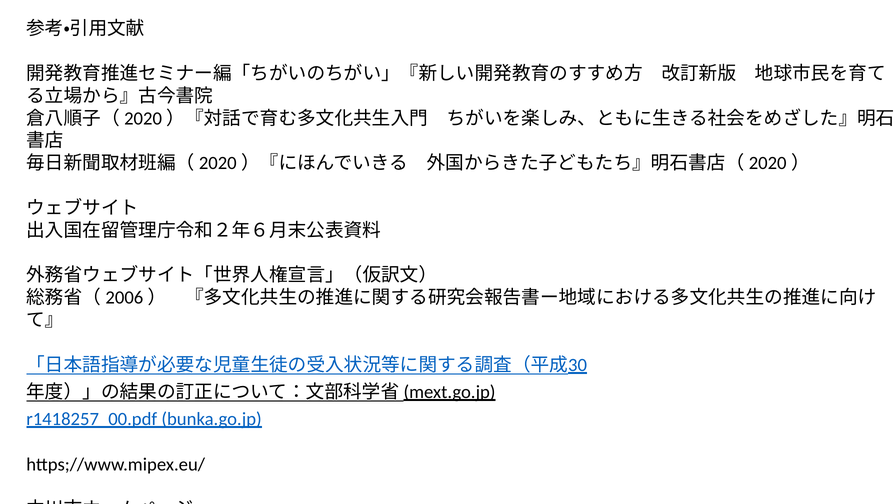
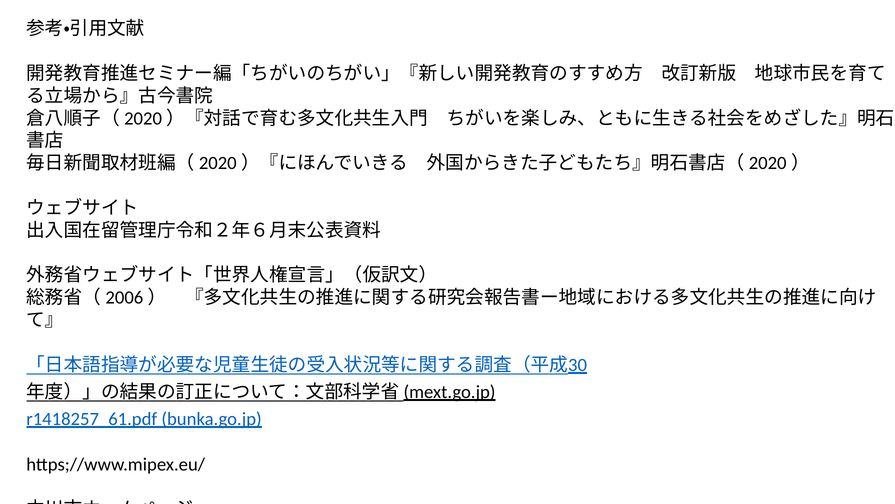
r1418257_00.pdf: r1418257_00.pdf -> r1418257_61.pdf
